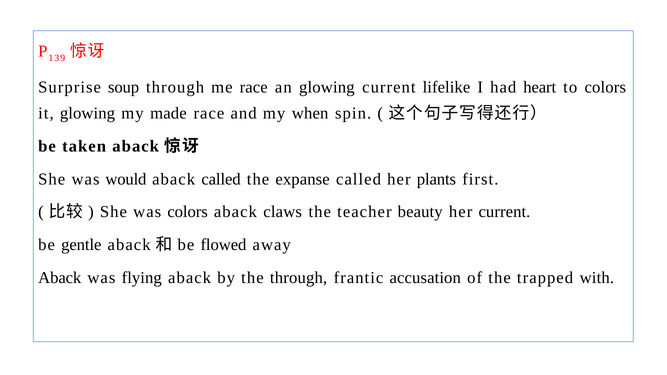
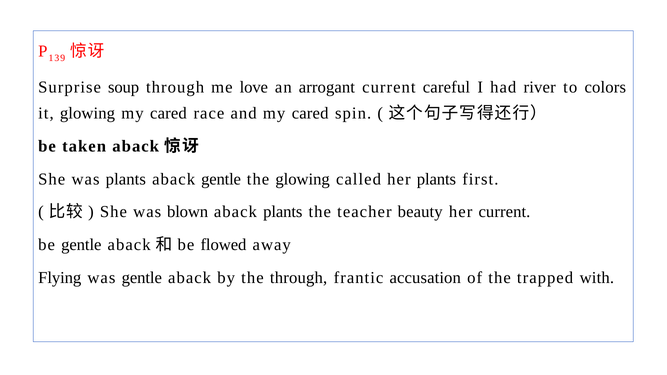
me race: race -> love
an glowing: glowing -> arrogant
lifelike: lifelike -> careful
heart: heart -> river
made at (168, 113): made -> cared
and my when: when -> cared
was would: would -> plants
aback called: called -> gentle
the expanse: expanse -> glowing
was colors: colors -> blown
aback claws: claws -> plants
Aback at (60, 278): Aback -> Flying
was flying: flying -> gentle
